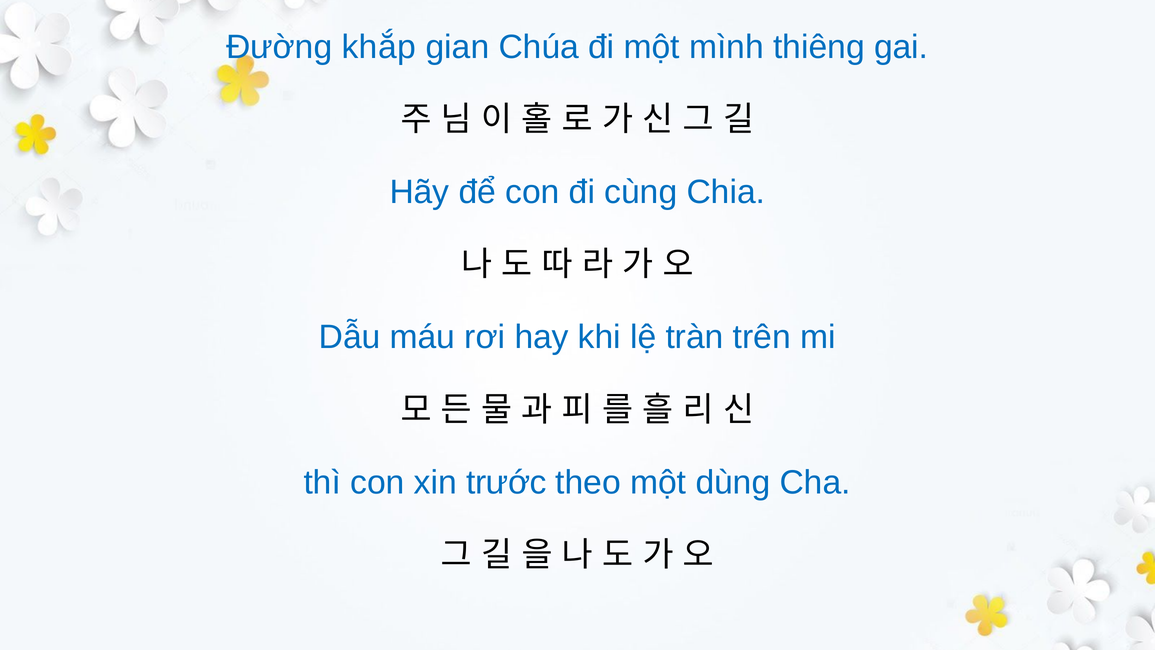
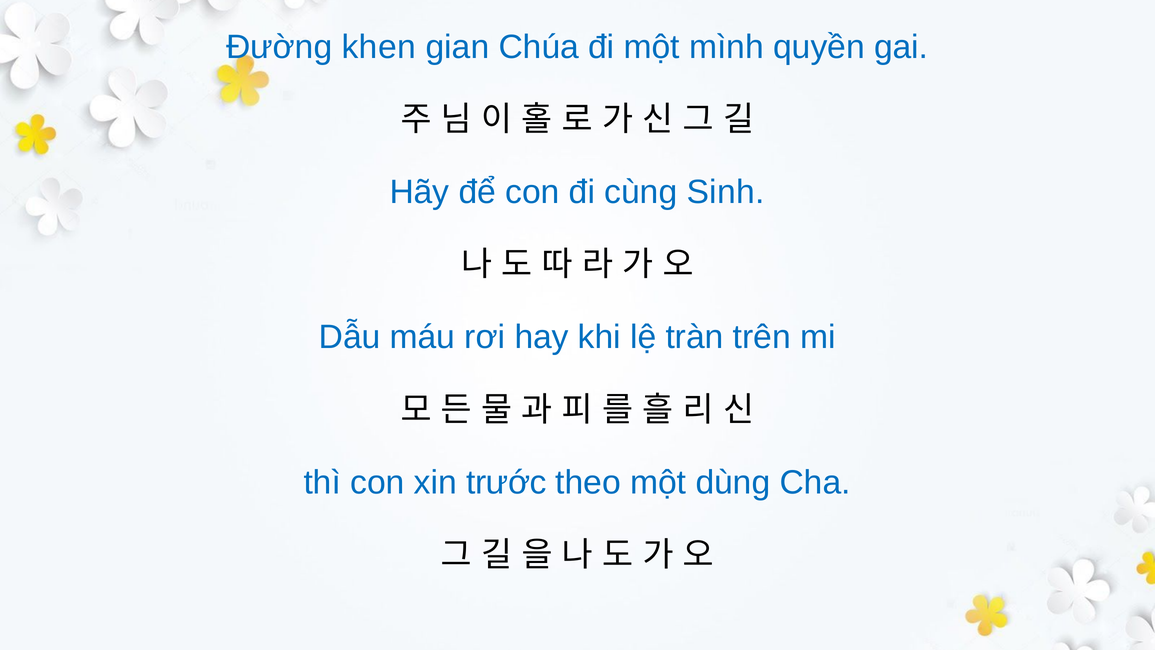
khắp: khắp -> khen
thiêng: thiêng -> quyền
Chia: Chia -> Sinh
